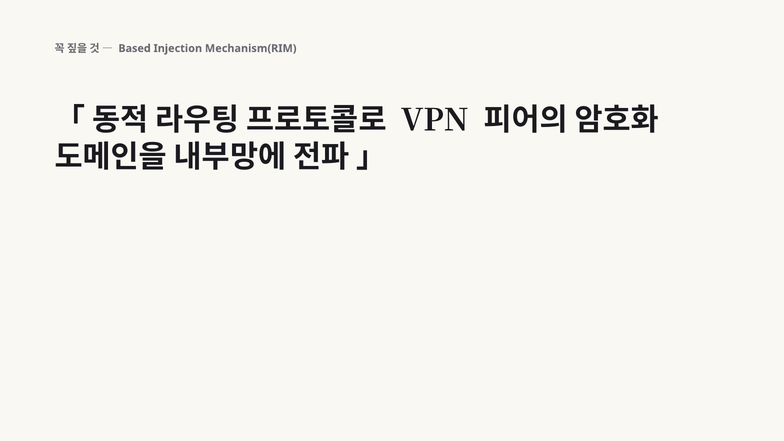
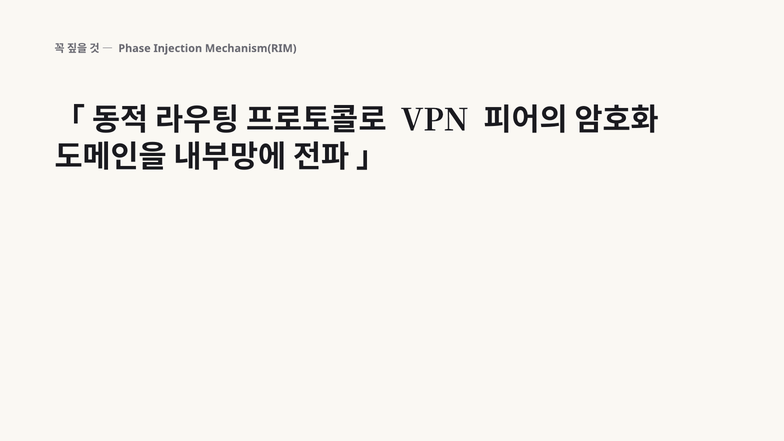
Based: Based -> Phase
